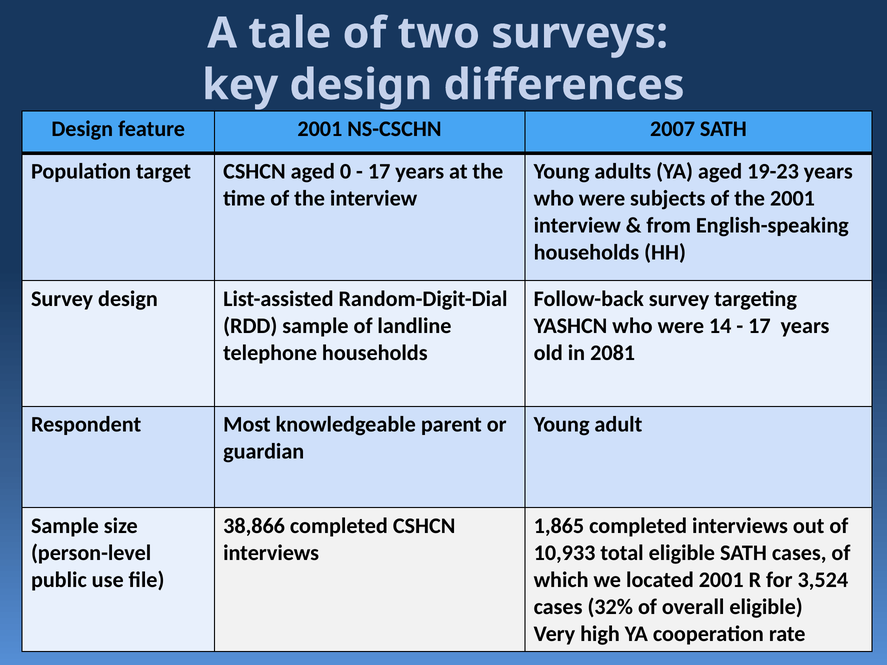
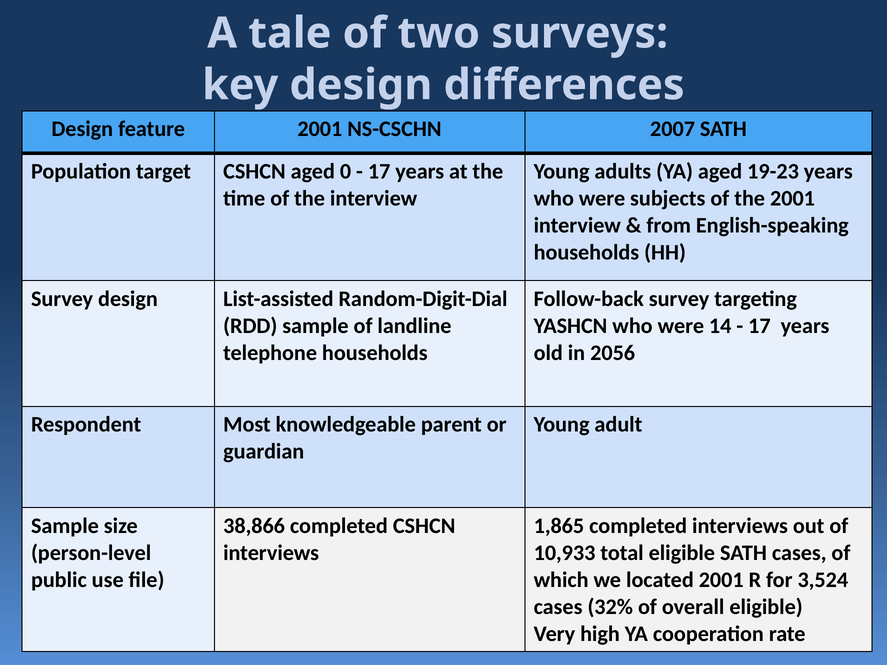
2081: 2081 -> 2056
